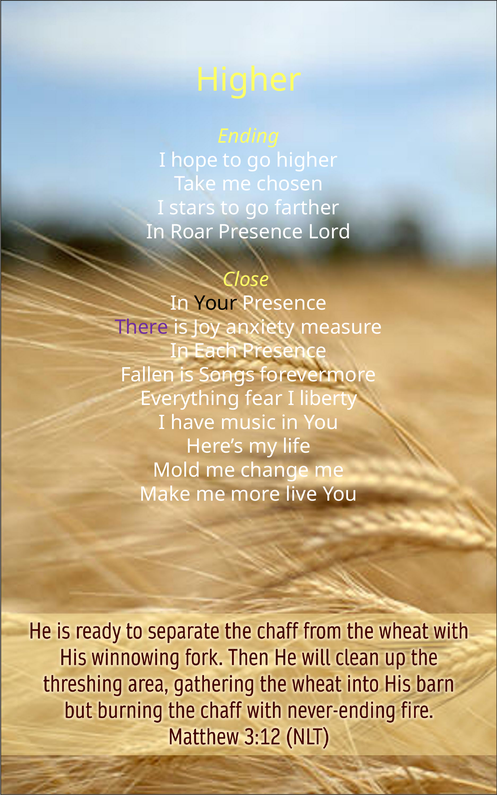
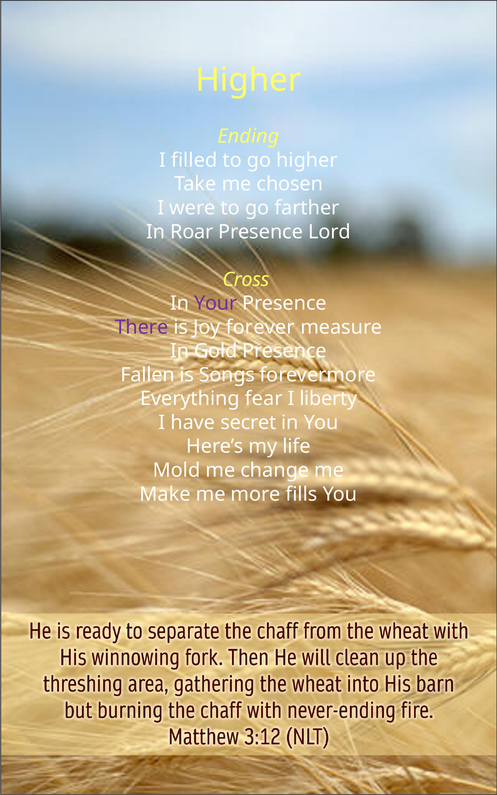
hope: hope -> filled
stars: stars -> were
Close: Close -> Cross
Your colour: black -> purple
anxiety: anxiety -> forever
Each: Each -> Gold
music: music -> secret
live: live -> fills
